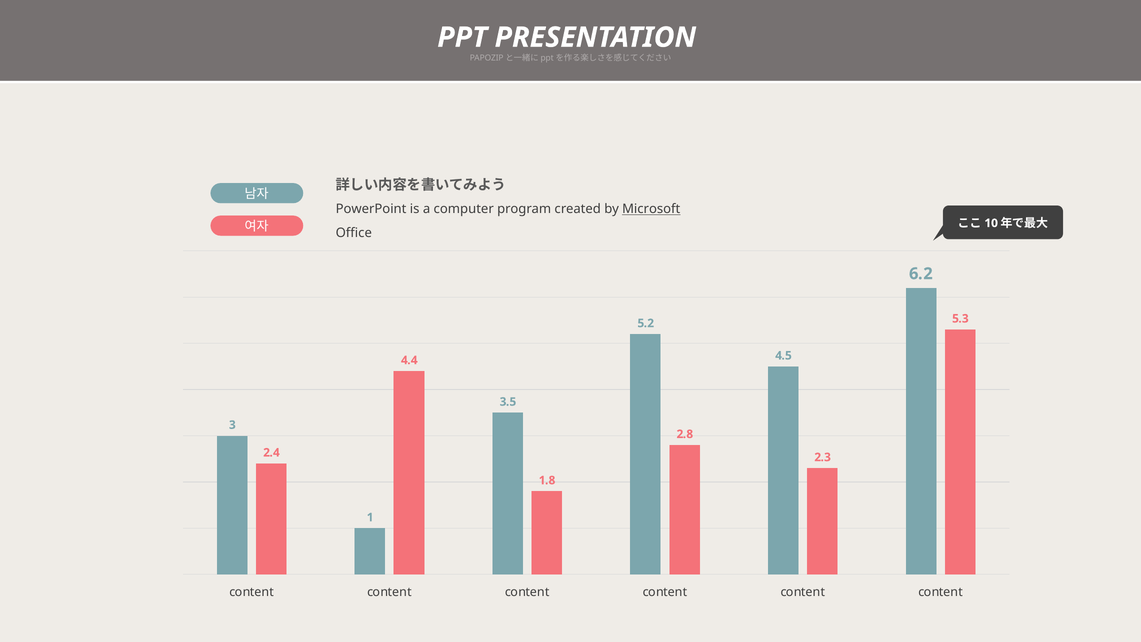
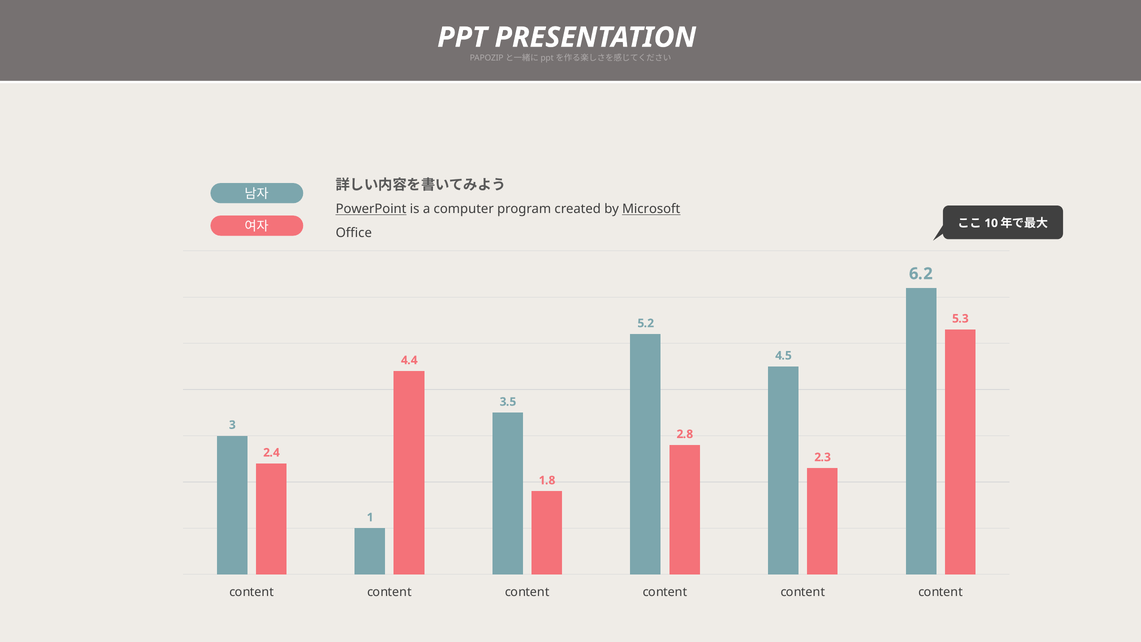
PowerPoint underline: none -> present
